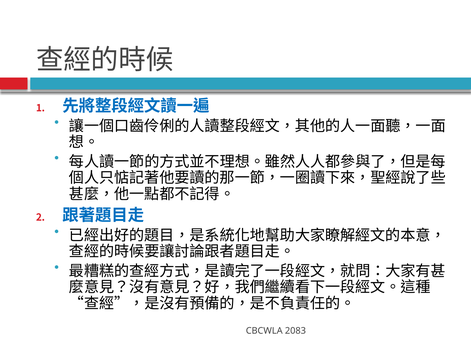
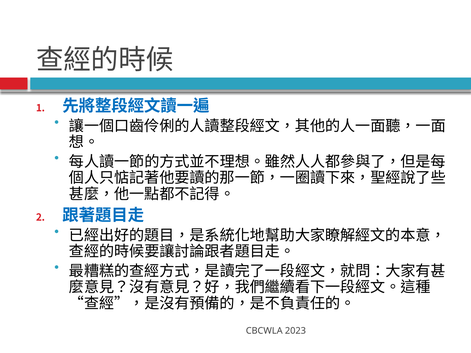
2083: 2083 -> 2023
